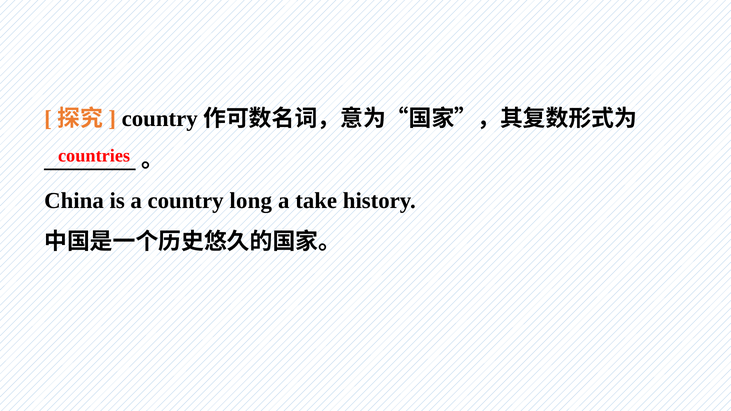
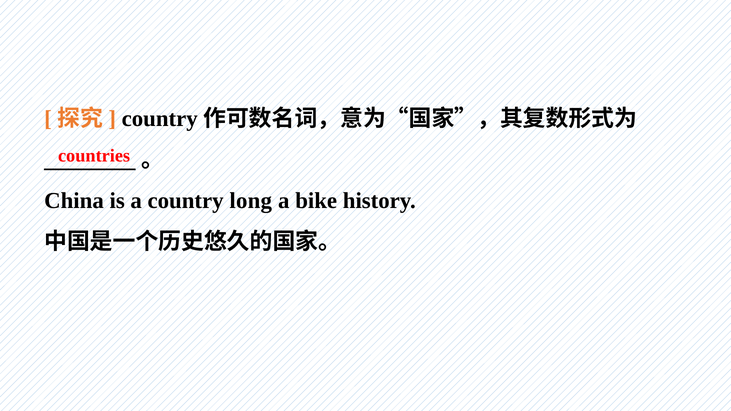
take: take -> bike
